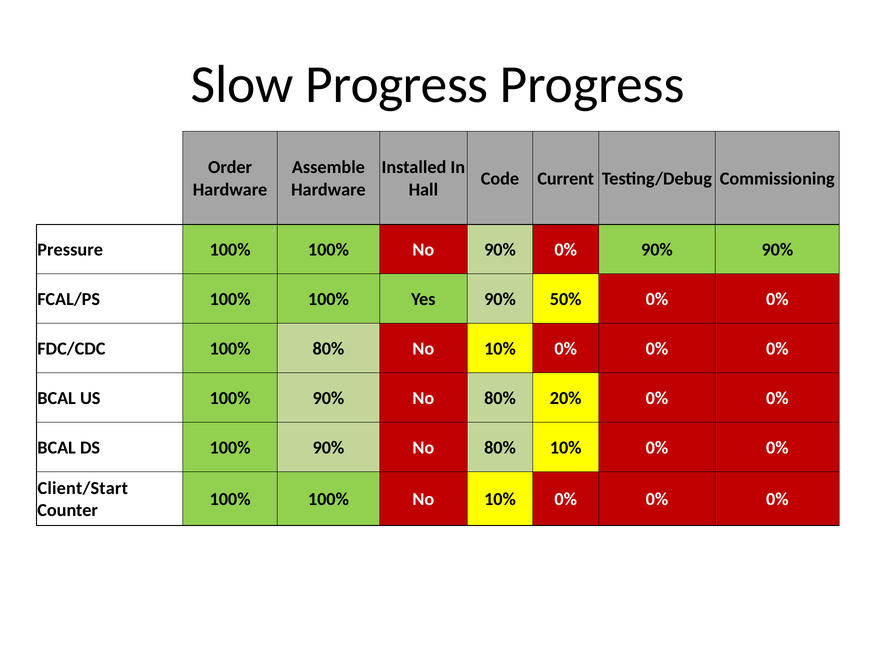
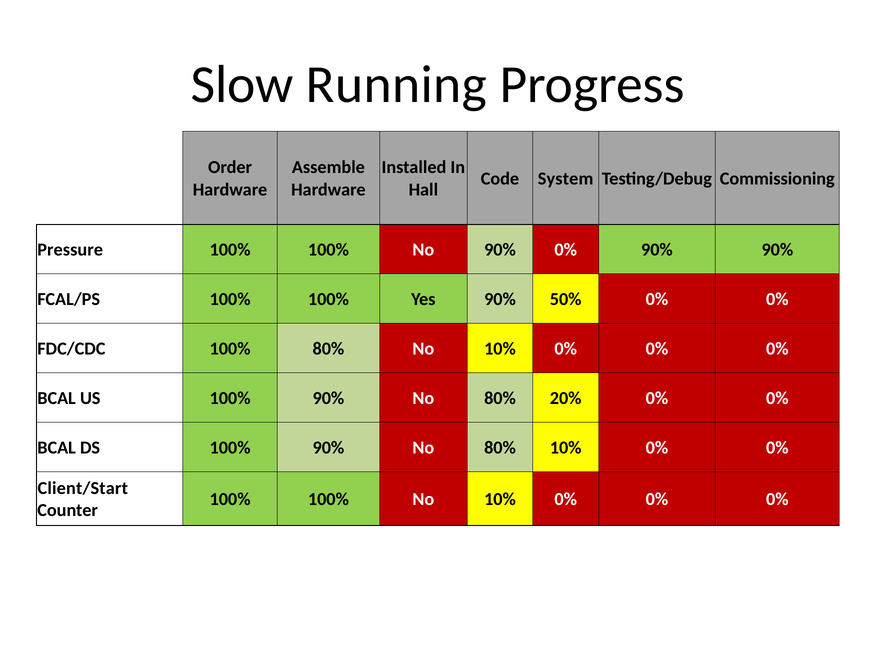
Slow Progress: Progress -> Running
Current: Current -> System
